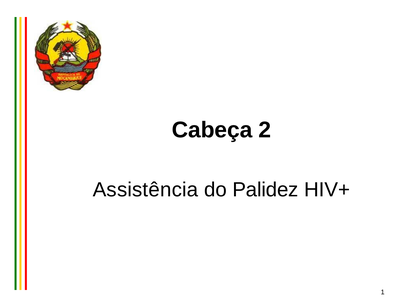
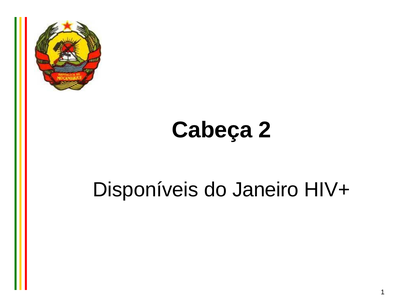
Assistência: Assistência -> Disponíveis
Palidez: Palidez -> Janeiro
